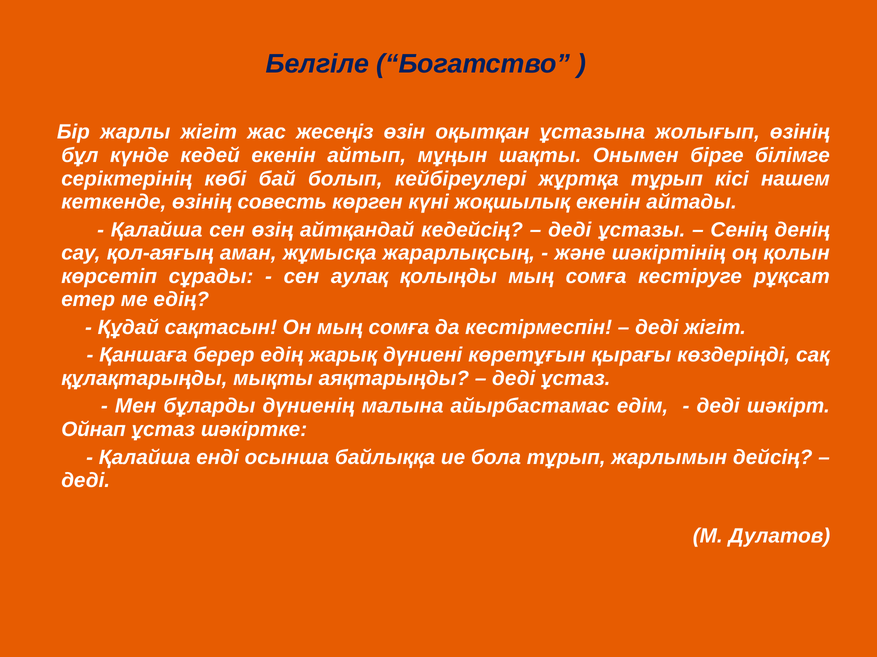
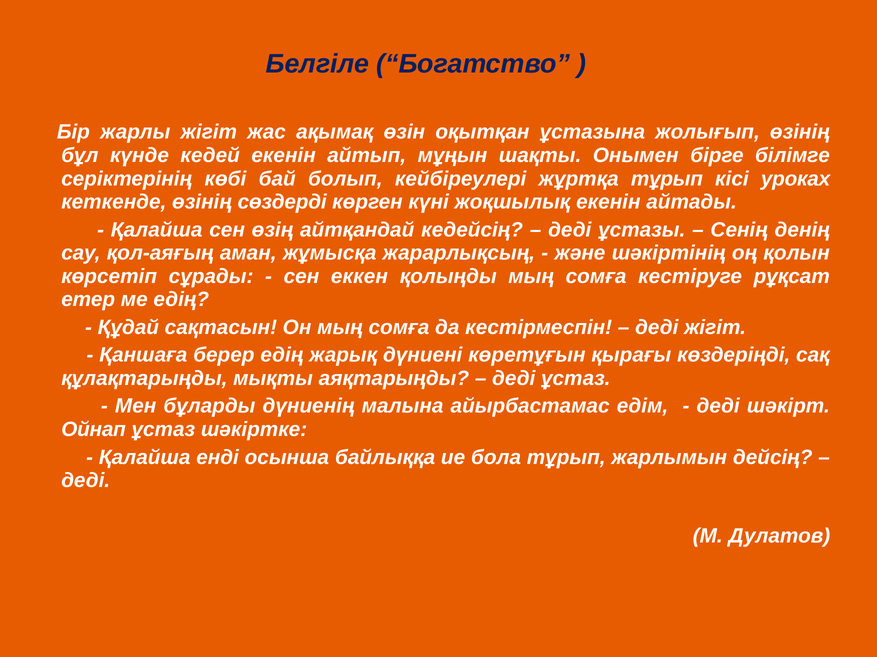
жесеңіз: жесеңіз -> ақымақ
нашем: нашем -> уроках
совесть: совесть -> сөздерді
аулақ: аулақ -> еккен
